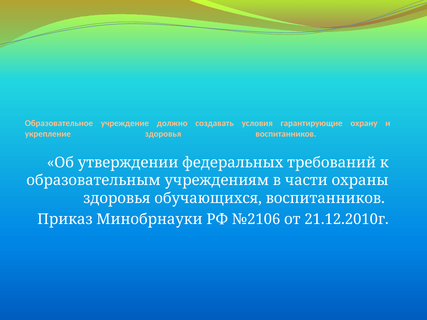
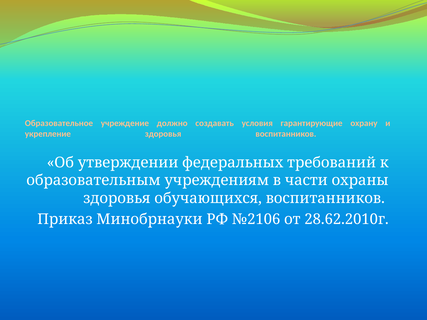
21.12.2010г: 21.12.2010г -> 28.62.2010г
